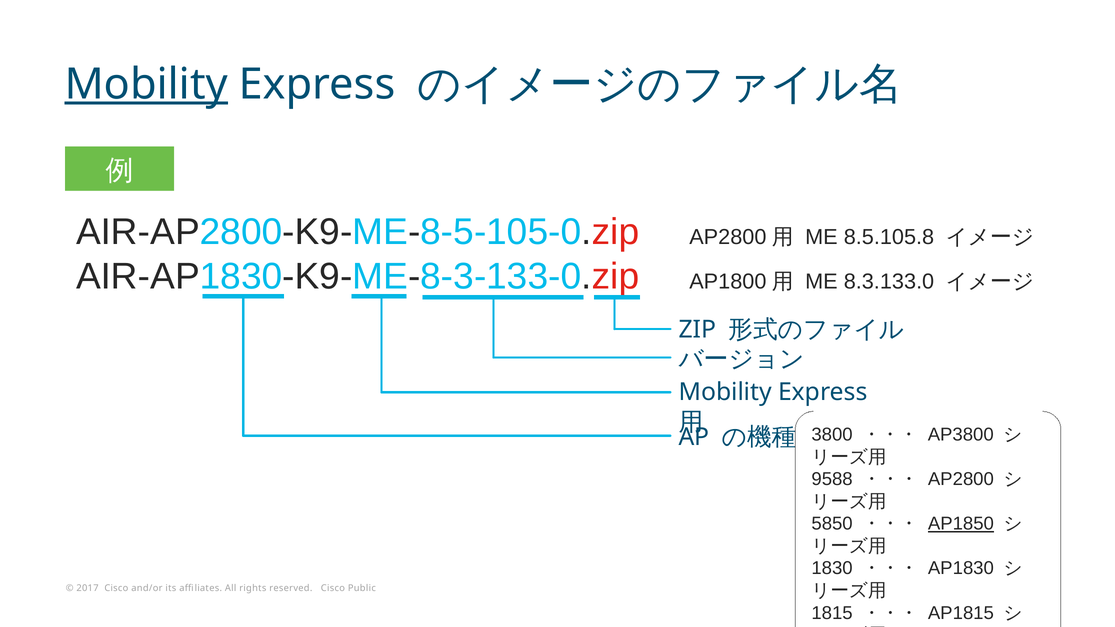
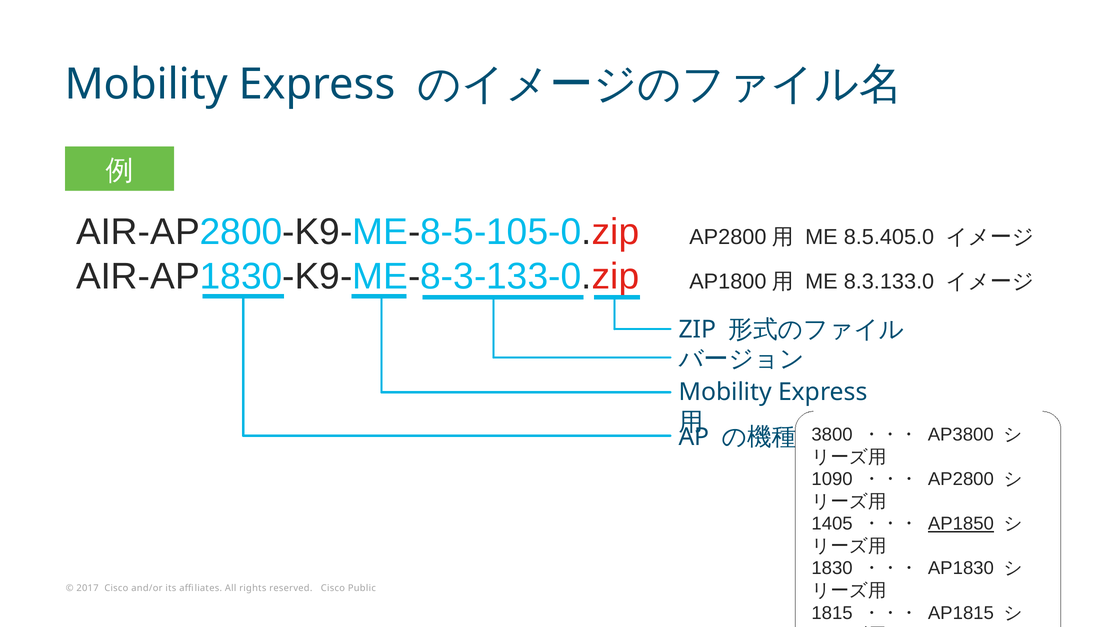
Mobility at (146, 84) underline: present -> none
8.5.105.8: 8.5.105.8 -> 8.5.405.0
9588: 9588 -> 1090
5850: 5850 -> 1405
